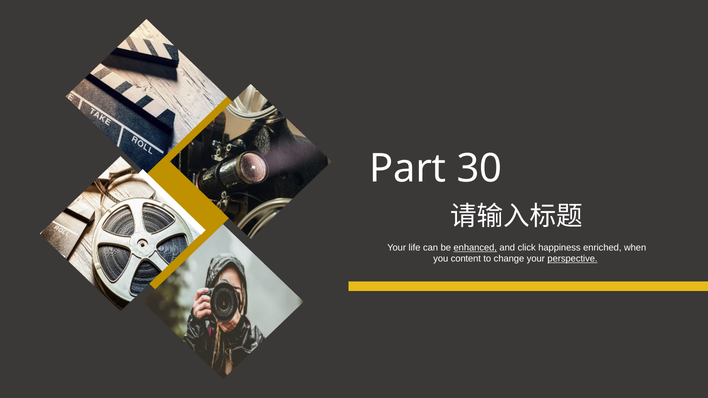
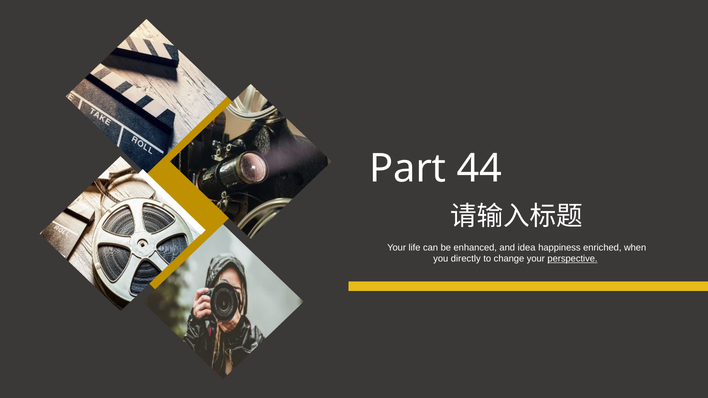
30: 30 -> 44
enhanced underline: present -> none
click: click -> idea
content: content -> directly
